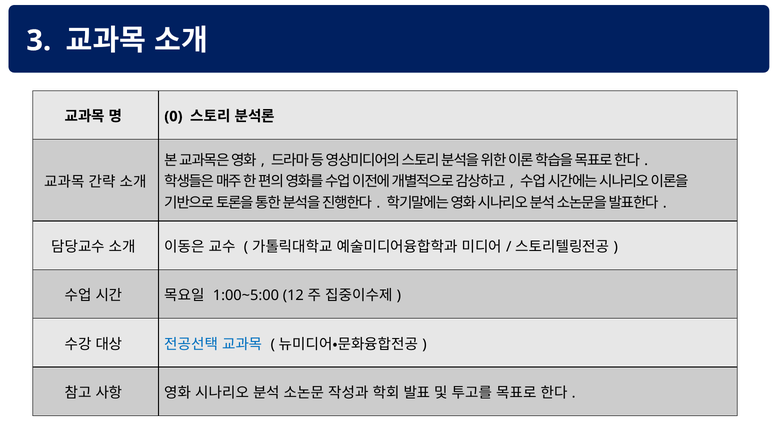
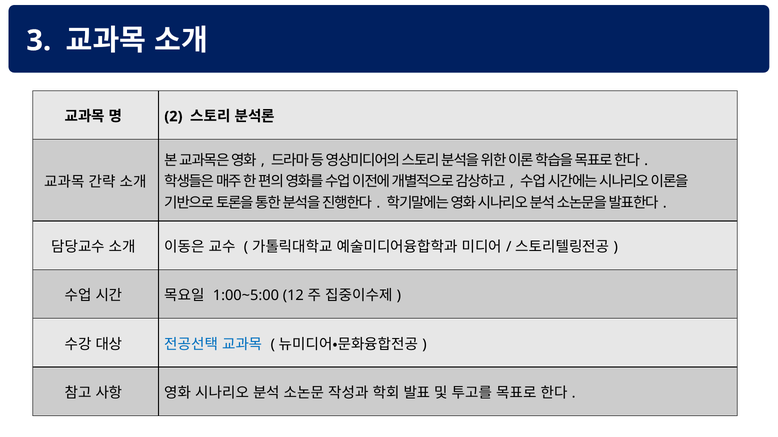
0: 0 -> 2
